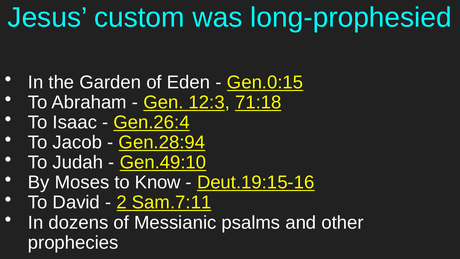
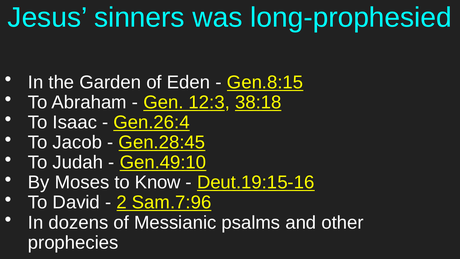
custom: custom -> sinners
Gen.0:15: Gen.0:15 -> Gen.8:15
71:18: 71:18 -> 38:18
Gen.28:94: Gen.28:94 -> Gen.28:45
Sam.7:11: Sam.7:11 -> Sam.7:96
